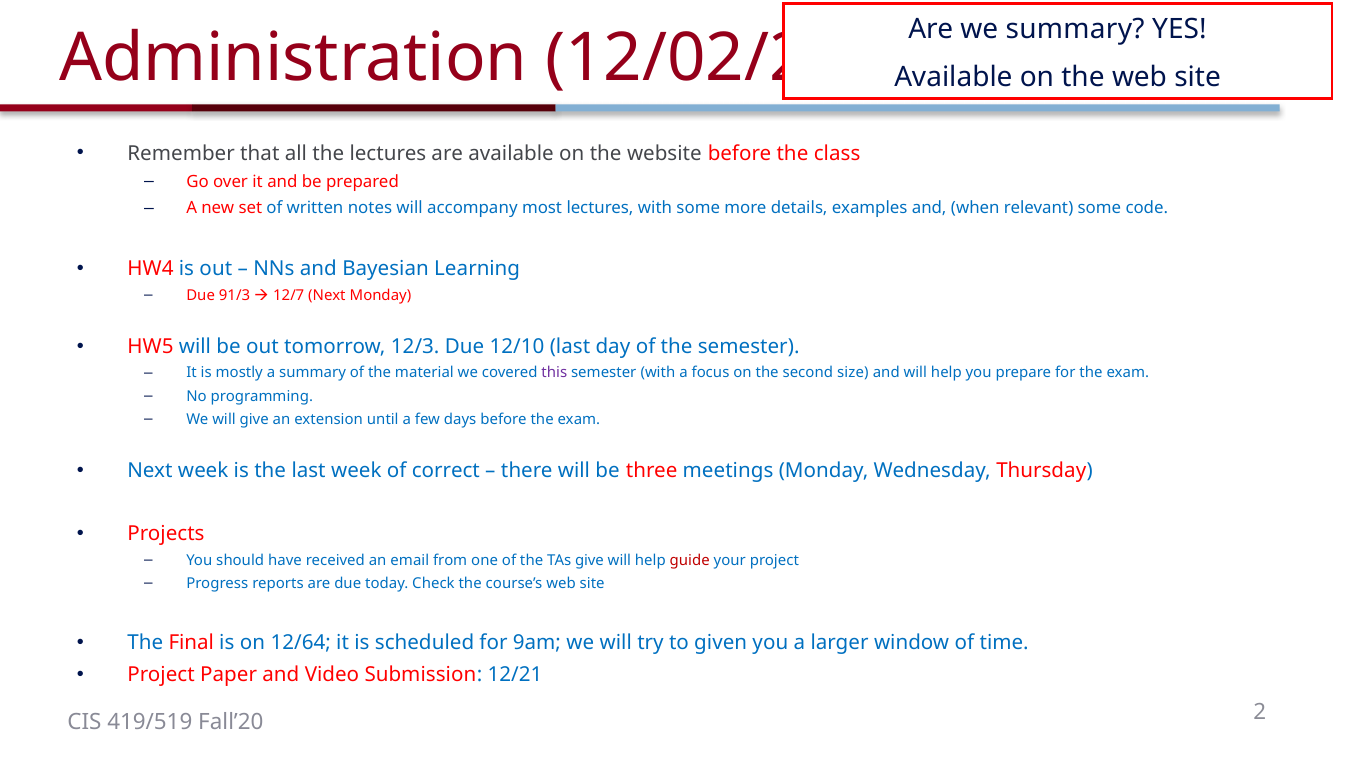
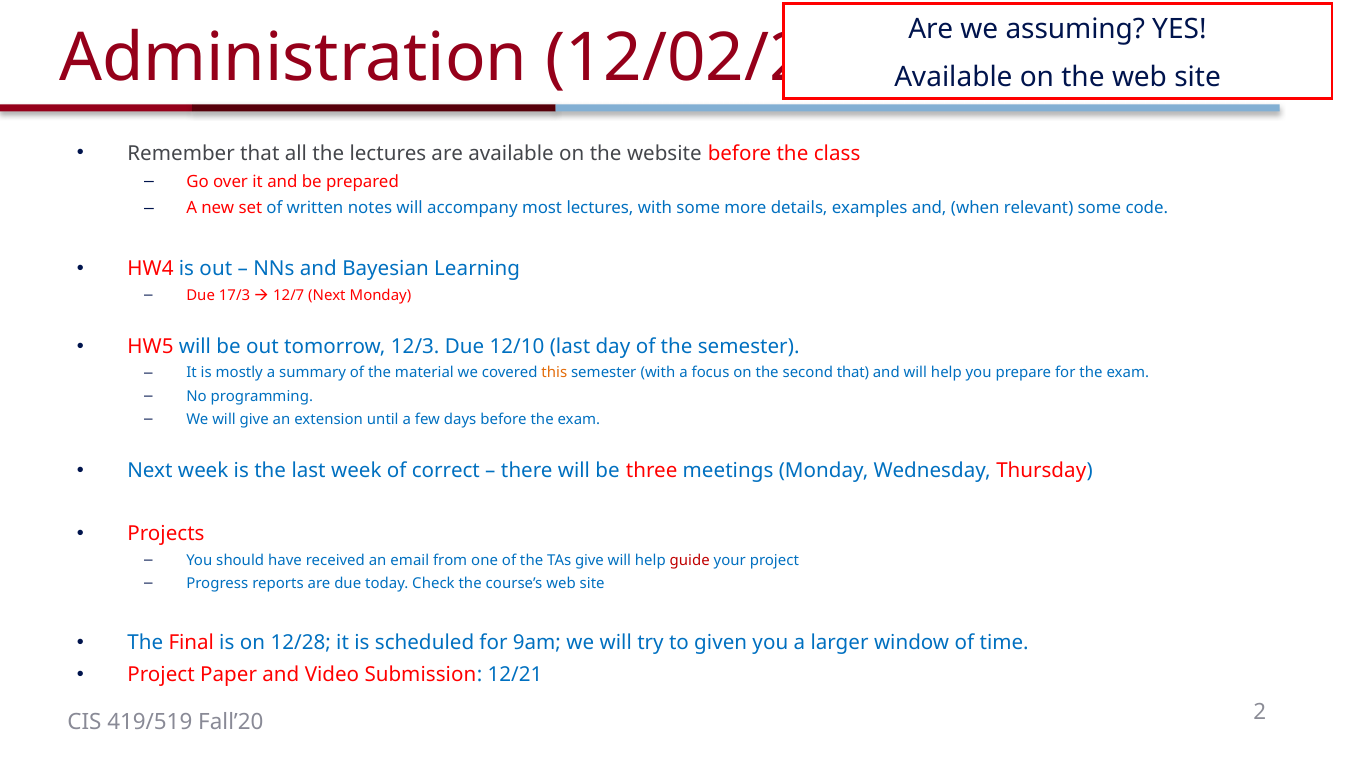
we summary: summary -> assuming
91/3: 91/3 -> 17/3
this colour: purple -> orange
second size: size -> that
12/64: 12/64 -> 12/28
